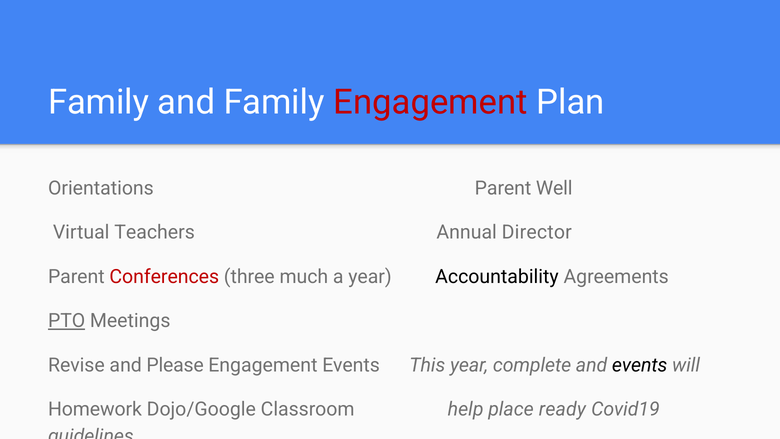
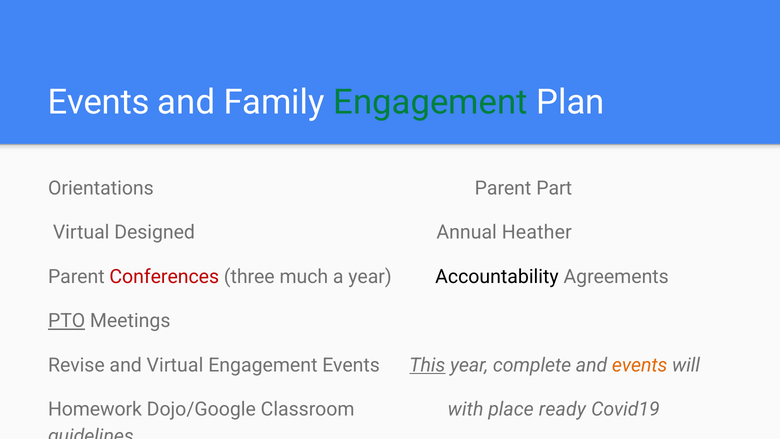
Family at (99, 102): Family -> Events
Engagement at (431, 102) colour: red -> green
Well: Well -> Part
Teachers: Teachers -> Designed
Director: Director -> Heather
and Please: Please -> Virtual
This underline: none -> present
events at (640, 365) colour: black -> orange
help: help -> with
